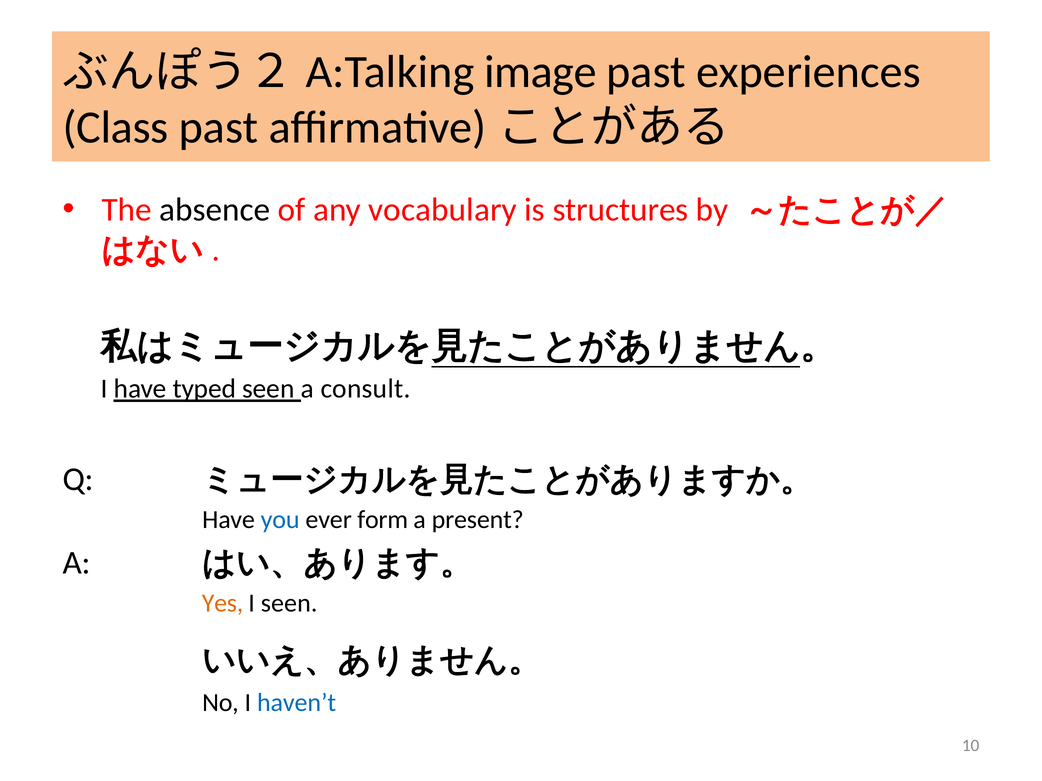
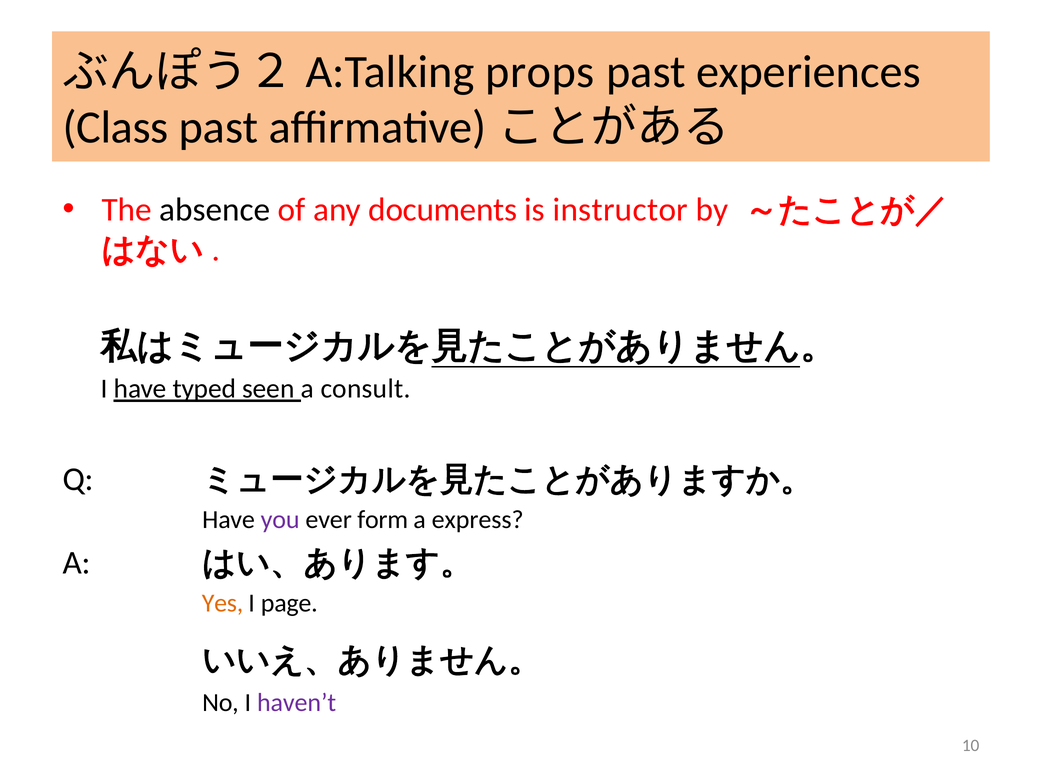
image: image -> props
vocabulary: vocabulary -> documents
structures: structures -> instructor
you colour: blue -> purple
present: present -> express
I seen: seen -> page
haven’t colour: blue -> purple
